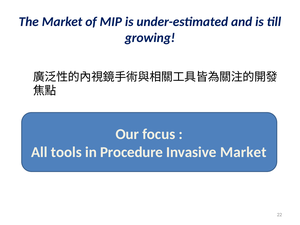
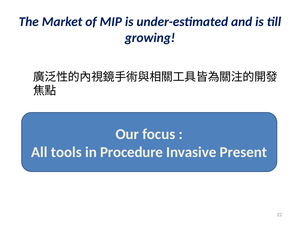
Invasive Market: Market -> Present
